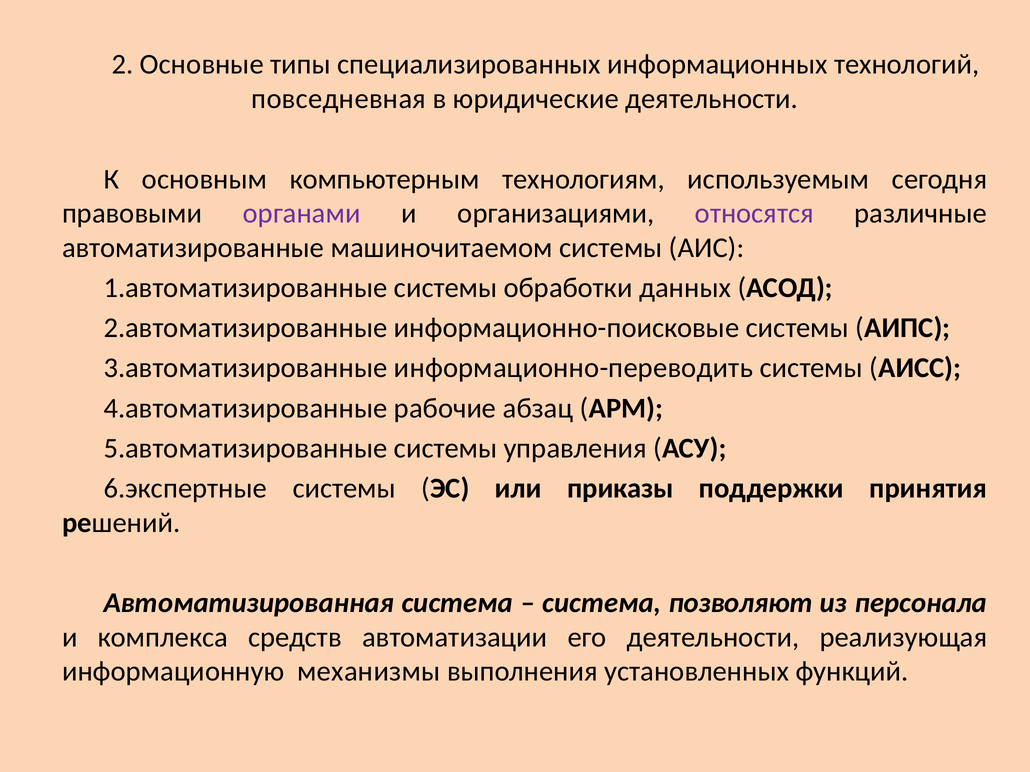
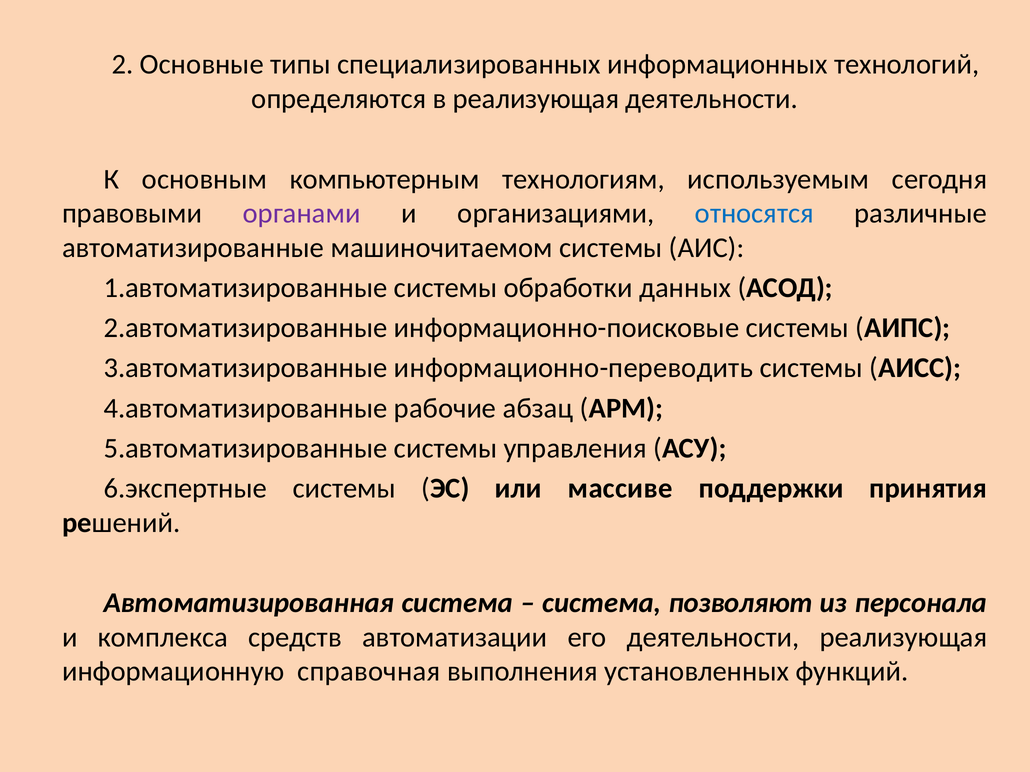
повседневная: повседневная -> определяются
в юридические: юридические -> реализующая
относятся colour: purple -> blue
приказы: приказы -> массиве
механизмы: механизмы -> справочная
